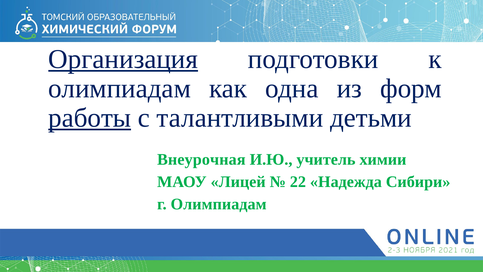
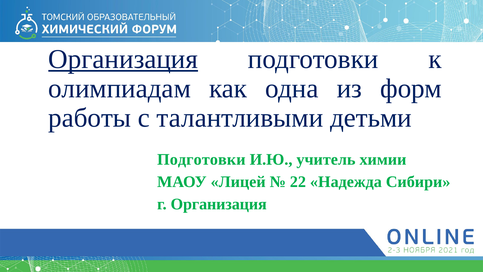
работы underline: present -> none
Внеурочная at (201, 159): Внеурочная -> Подготовки
г Олимпиадам: Олимпиадам -> Организация
